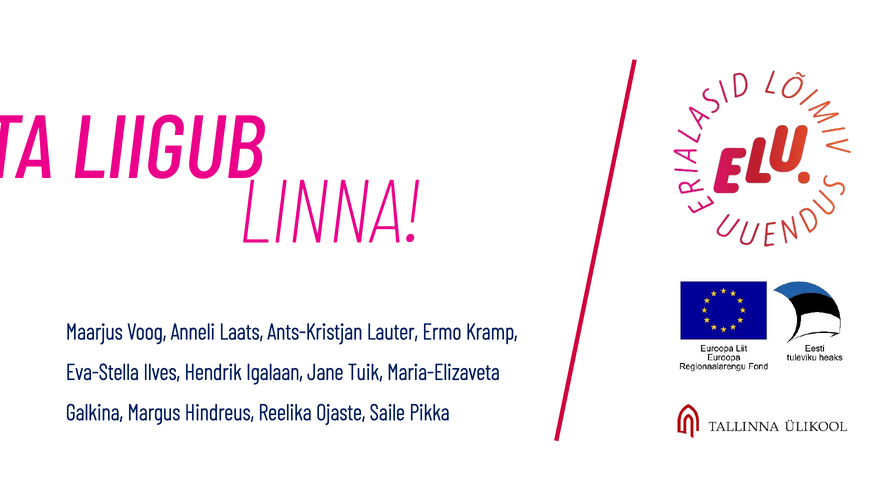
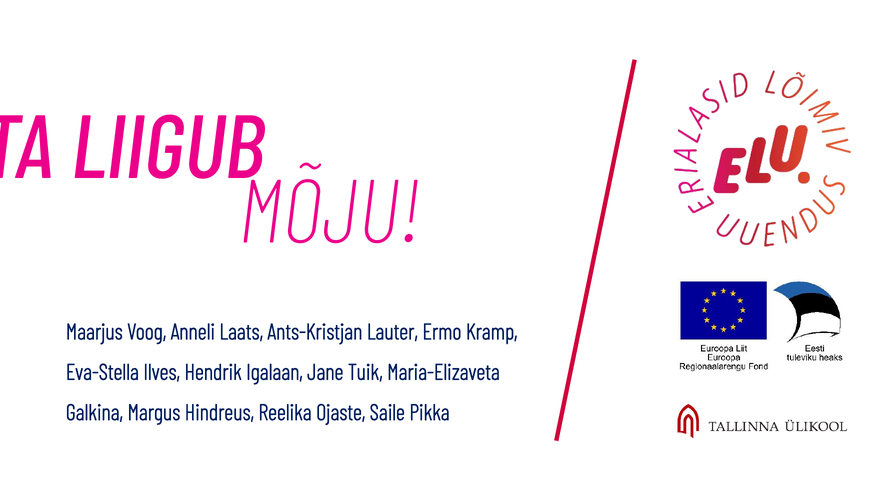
LINNA: LINNA -> MÕJU
